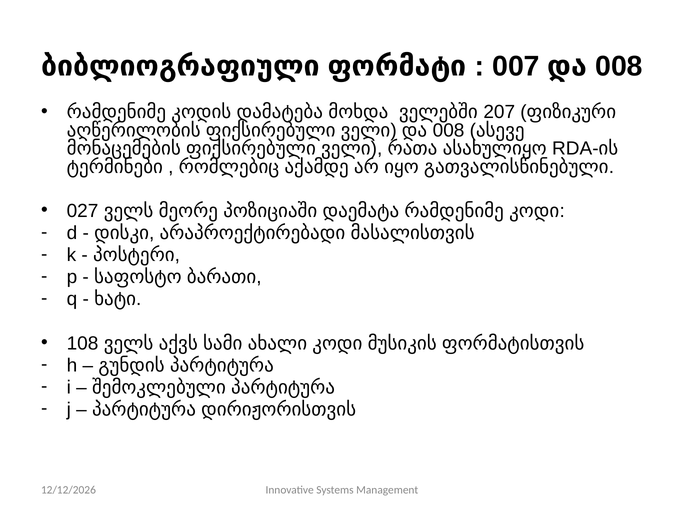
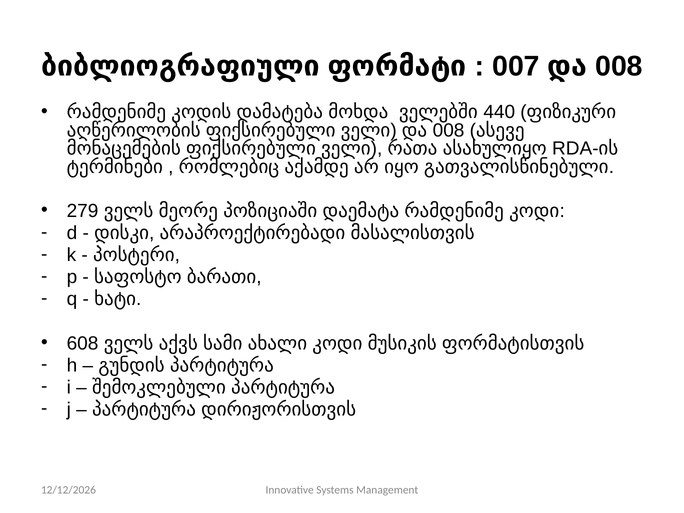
207: 207 -> 440
027: 027 -> 279
108: 108 -> 608
